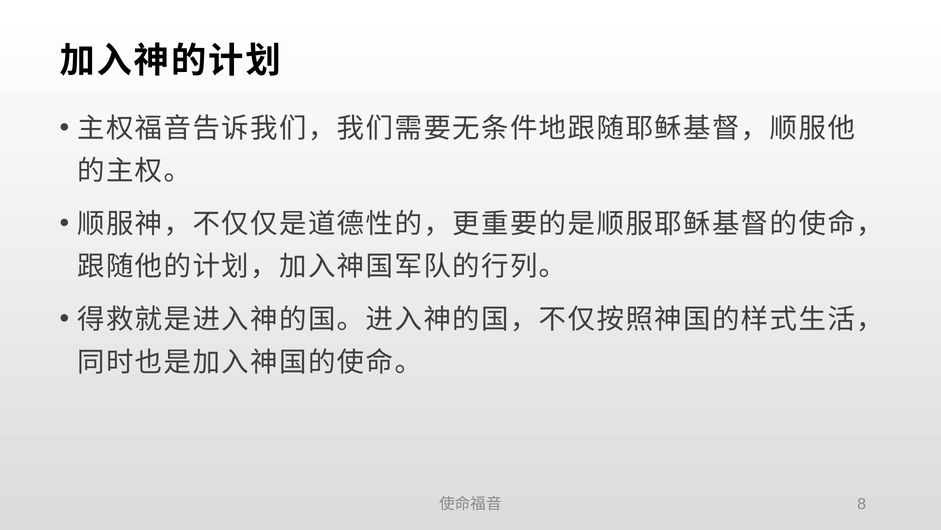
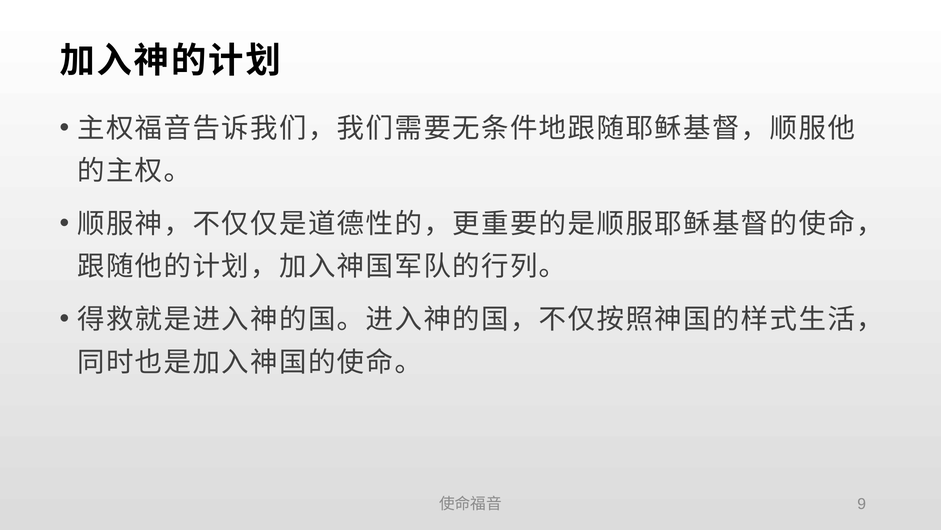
8: 8 -> 9
